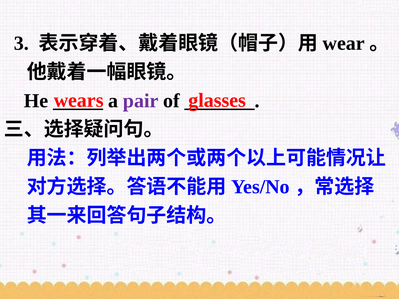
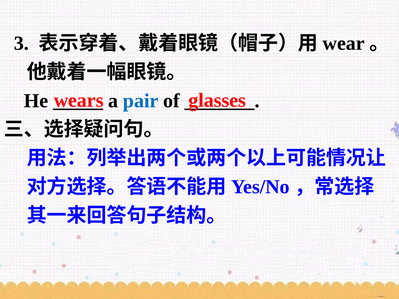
pair colour: purple -> blue
